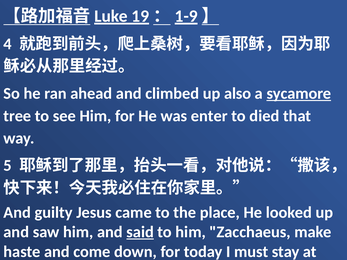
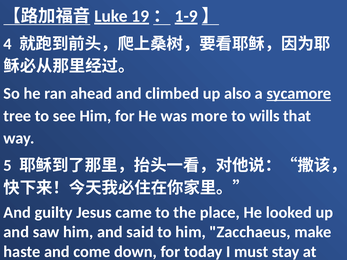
enter: enter -> more
died: died -> wills
said underline: present -> none
